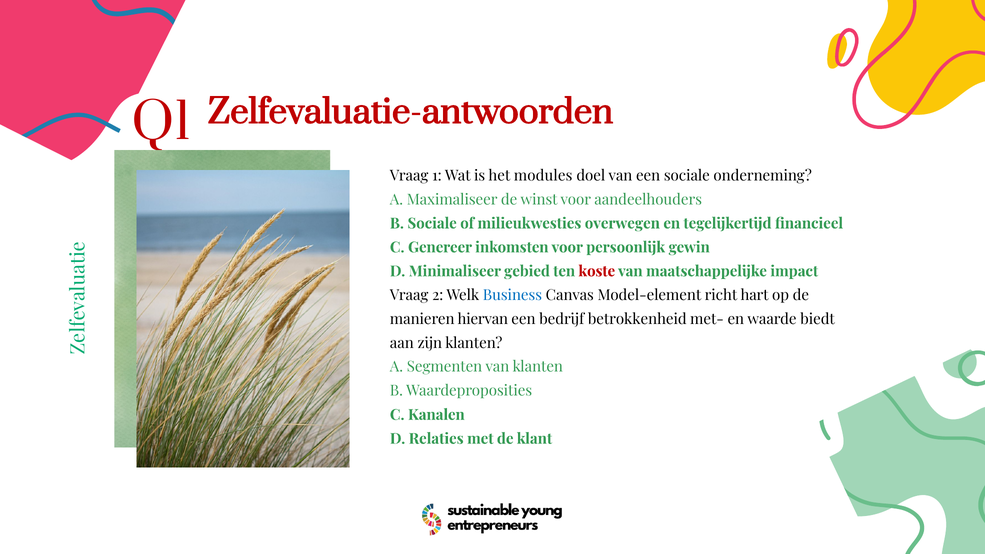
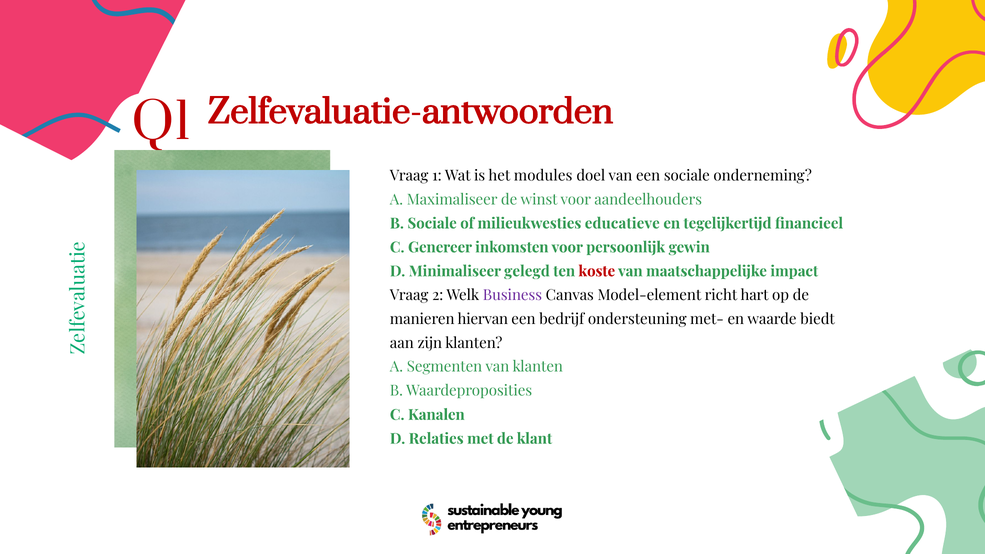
overwegen: overwegen -> educatieve
gebied: gebied -> gelegd
Business colour: blue -> purple
betrokkenheid: betrokkenheid -> ondersteuning
